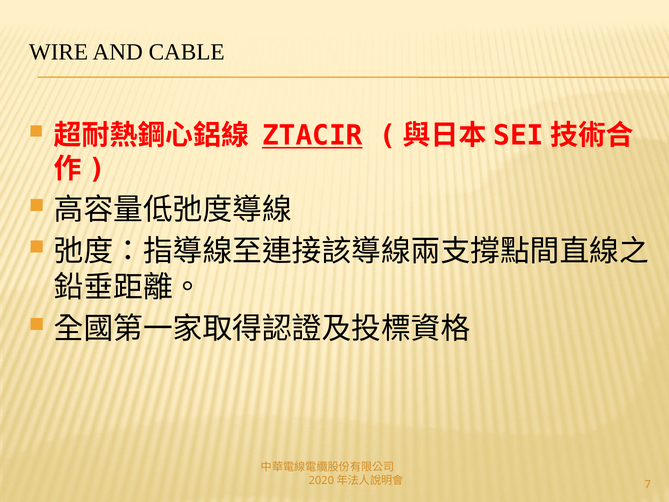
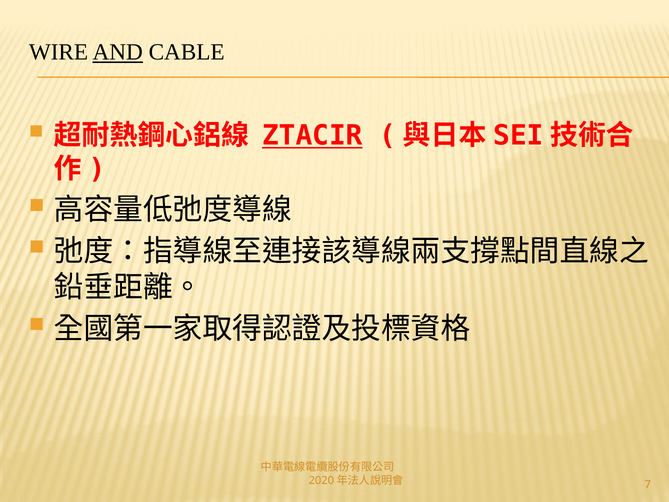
AND underline: none -> present
